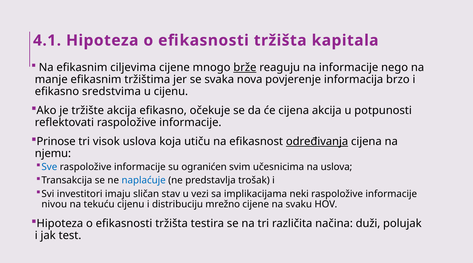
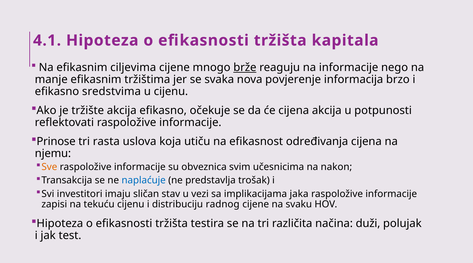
visok: visok -> rasta
određivanja underline: present -> none
Sve colour: blue -> orange
ogranićen: ogranićen -> obveznica
na uslova: uslova -> nakon
neki: neki -> jaka
nivou: nivou -> zapisi
mrežno: mrežno -> radnog
